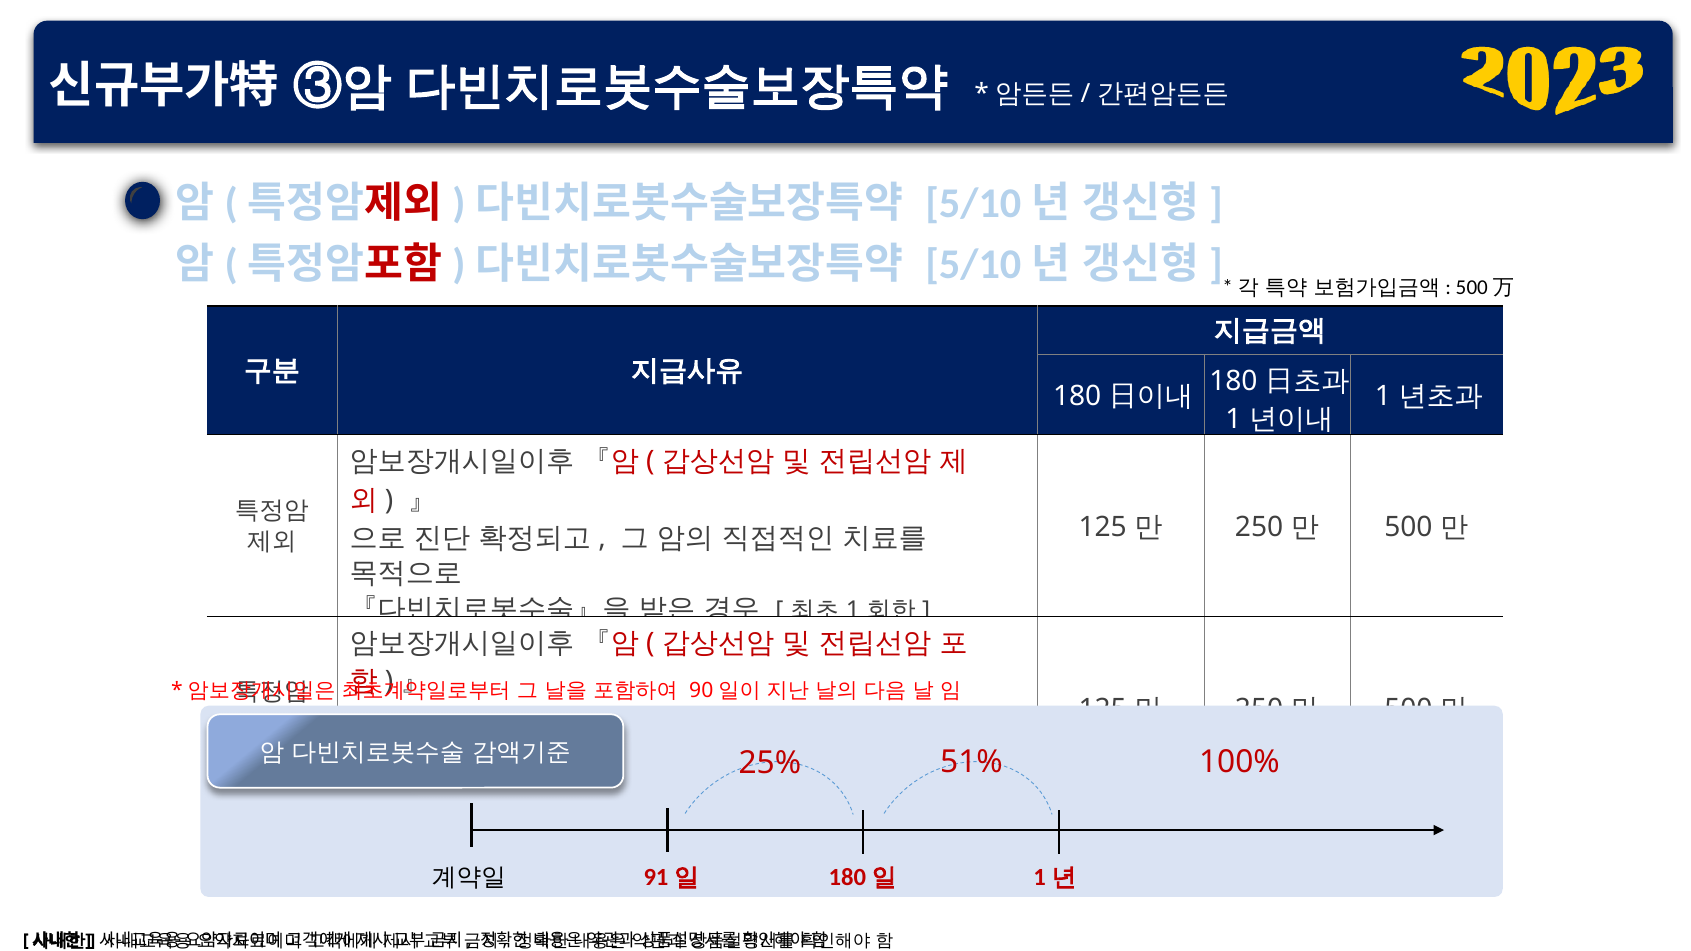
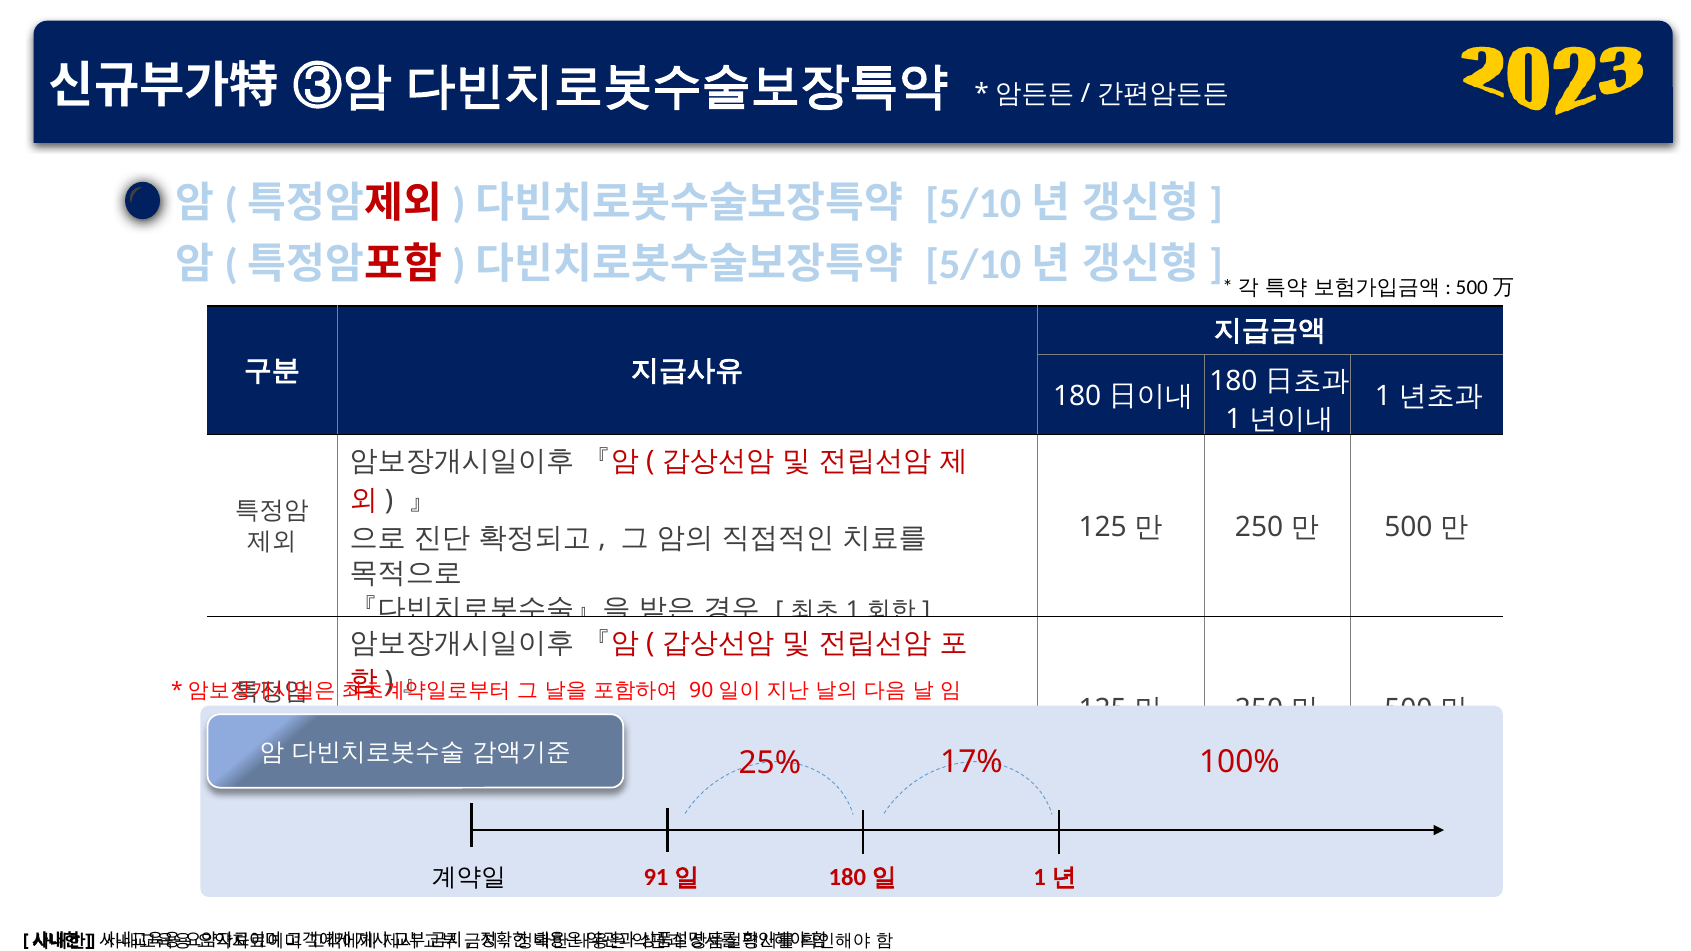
51%: 51% -> 17%
